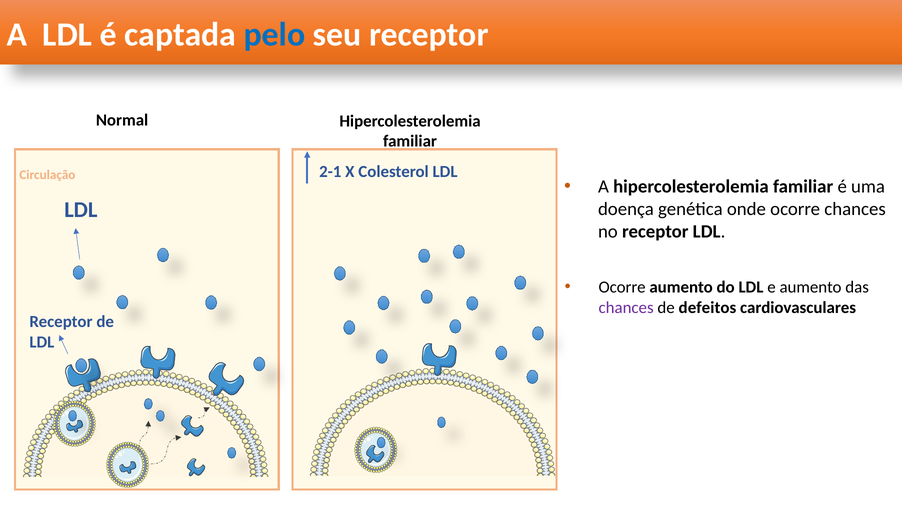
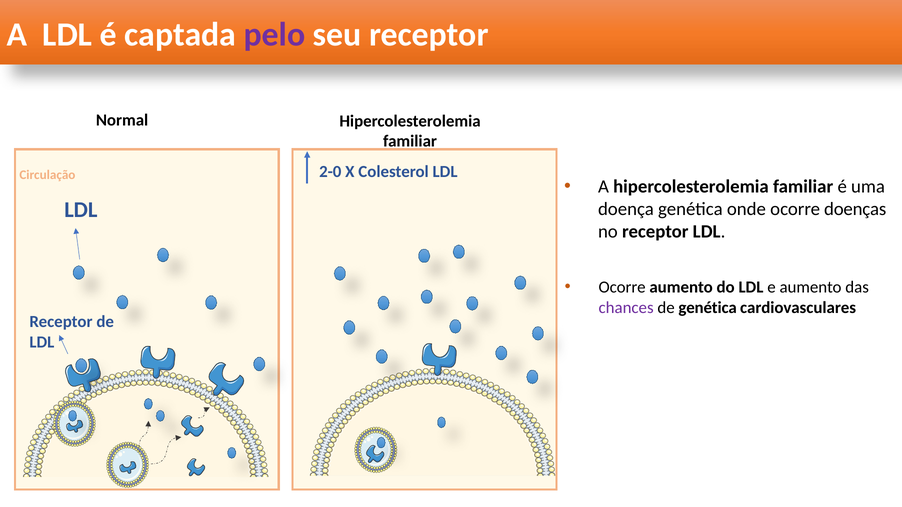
pelo colour: blue -> purple
2-1: 2-1 -> 2-0
ocorre chances: chances -> doenças
de defeitos: defeitos -> genética
